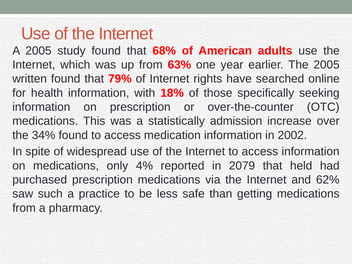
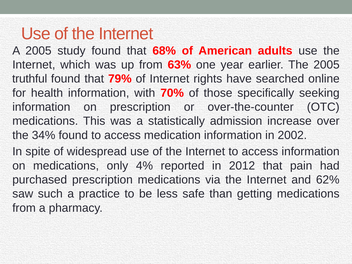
written: written -> truthful
18%: 18% -> 70%
2079: 2079 -> 2012
held: held -> pain
